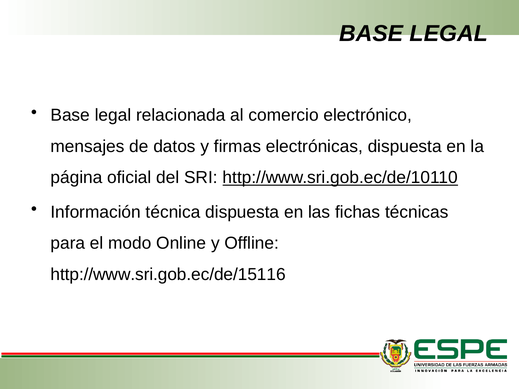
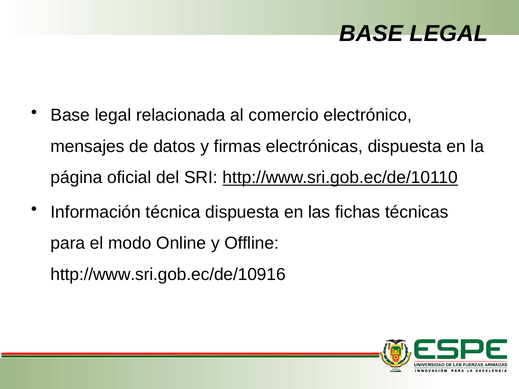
http://www.sri.gob.ec/de/15116: http://www.sri.gob.ec/de/15116 -> http://www.sri.gob.ec/de/10916
